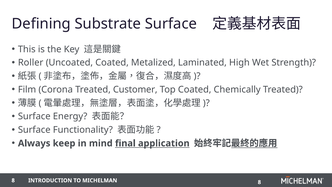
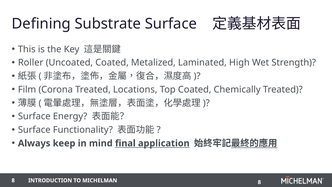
Customer: Customer -> Locations
